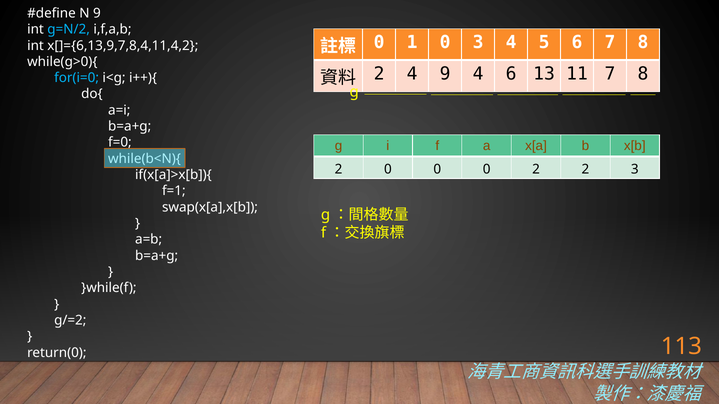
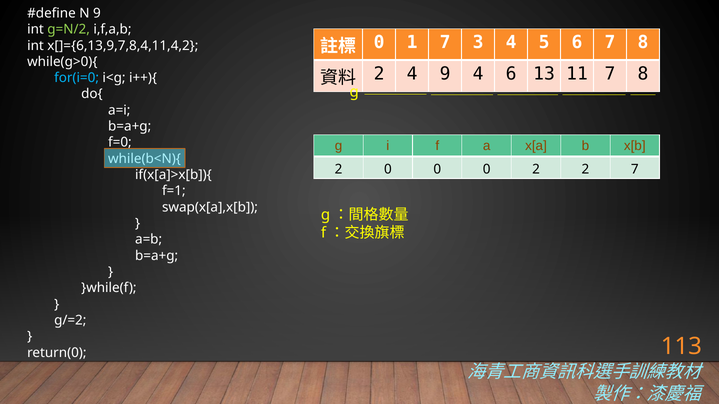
g=N/2 colour: light blue -> light green
1 0: 0 -> 7
2 3: 3 -> 7
